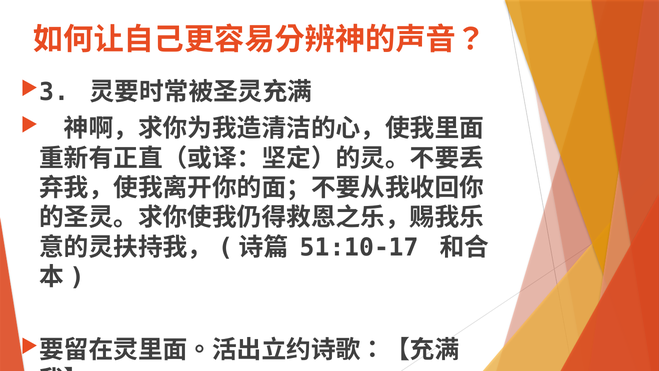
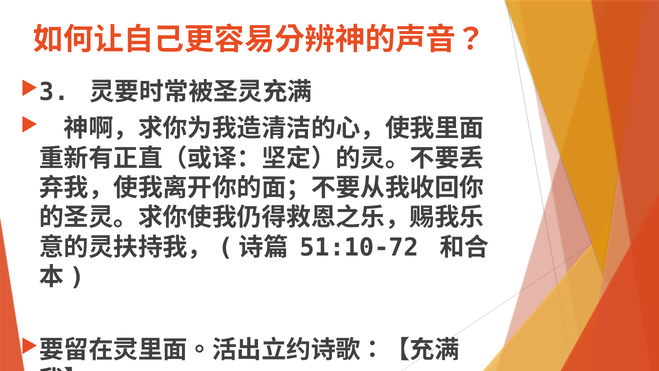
51:10-17: 51:10-17 -> 51:10-72
